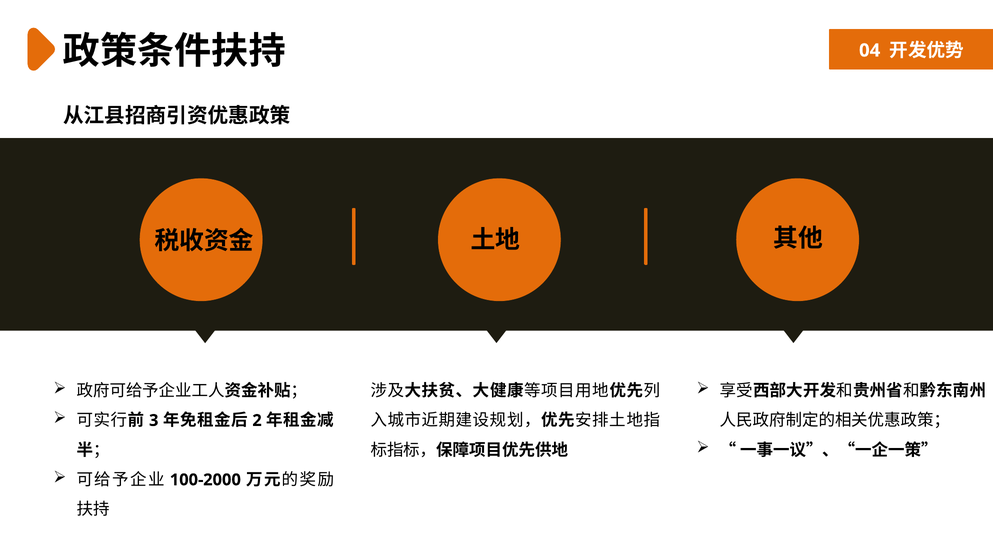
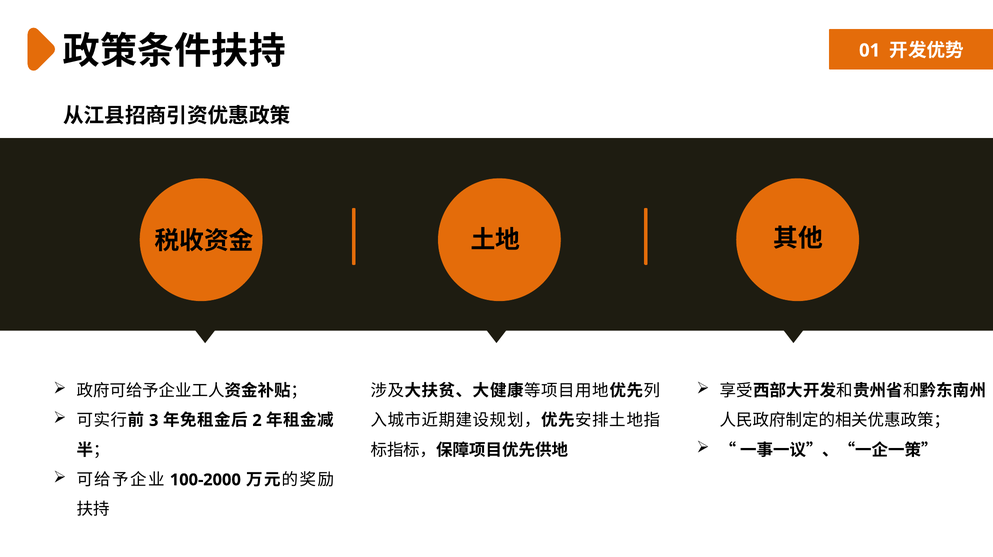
04: 04 -> 01
